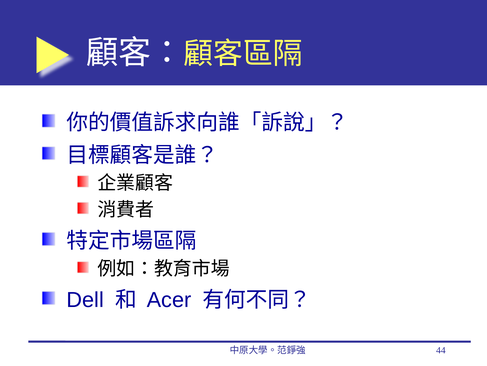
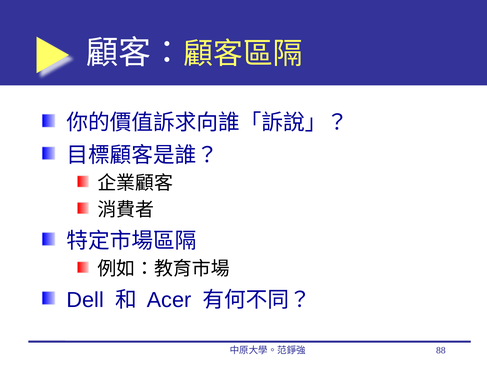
44: 44 -> 88
